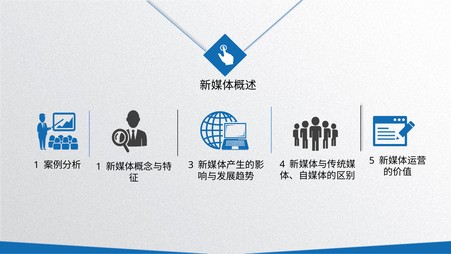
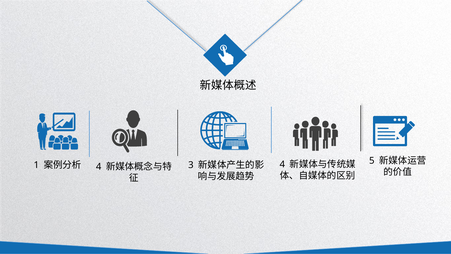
1 at (99, 166): 1 -> 4
